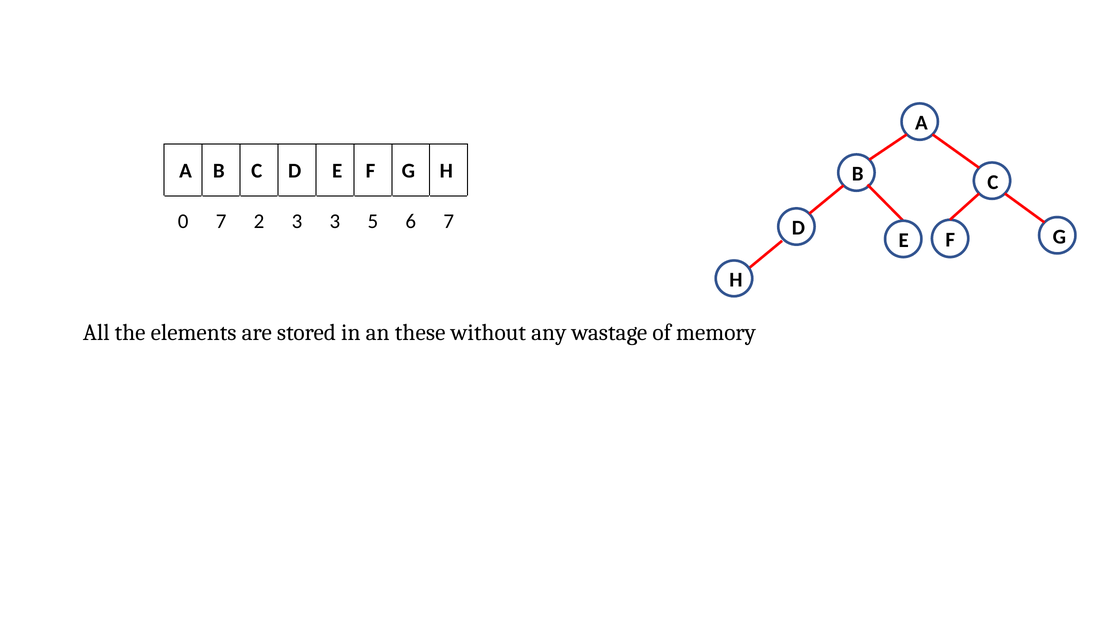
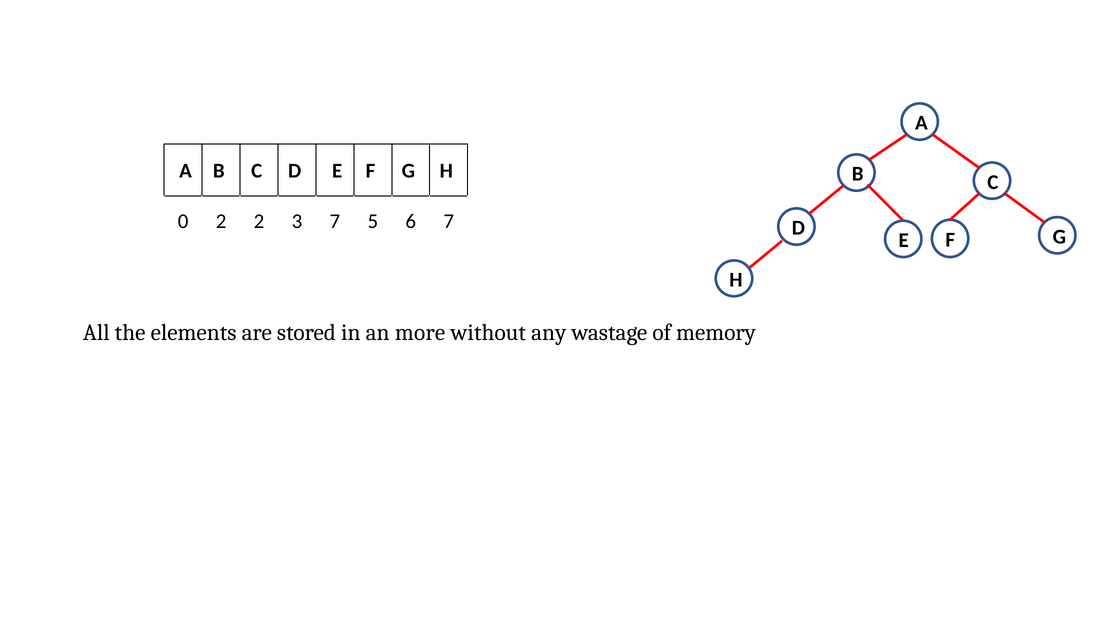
0 7: 7 -> 2
3 3: 3 -> 7
these: these -> more
